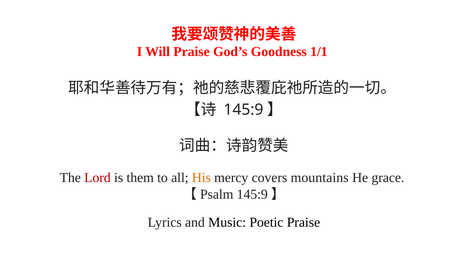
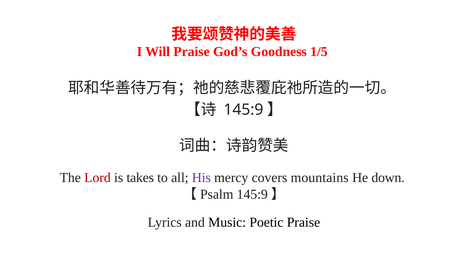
1/1: 1/1 -> 1/5
them: them -> takes
His colour: orange -> purple
grace: grace -> down
